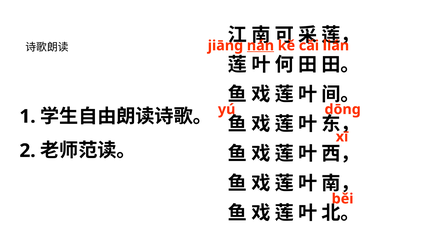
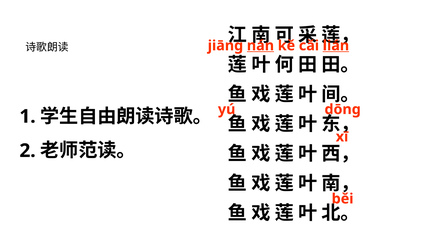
lián underline: none -> present
